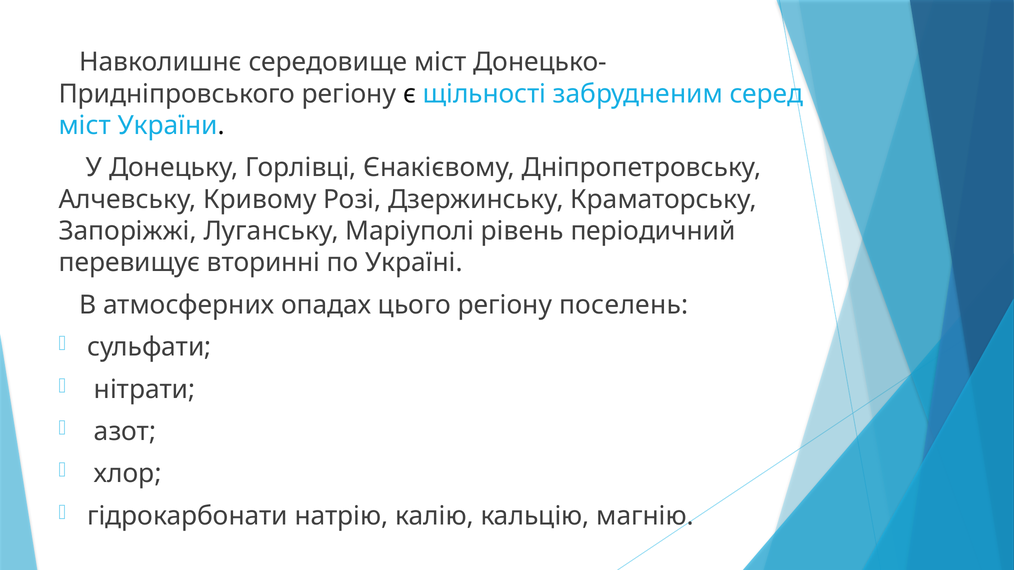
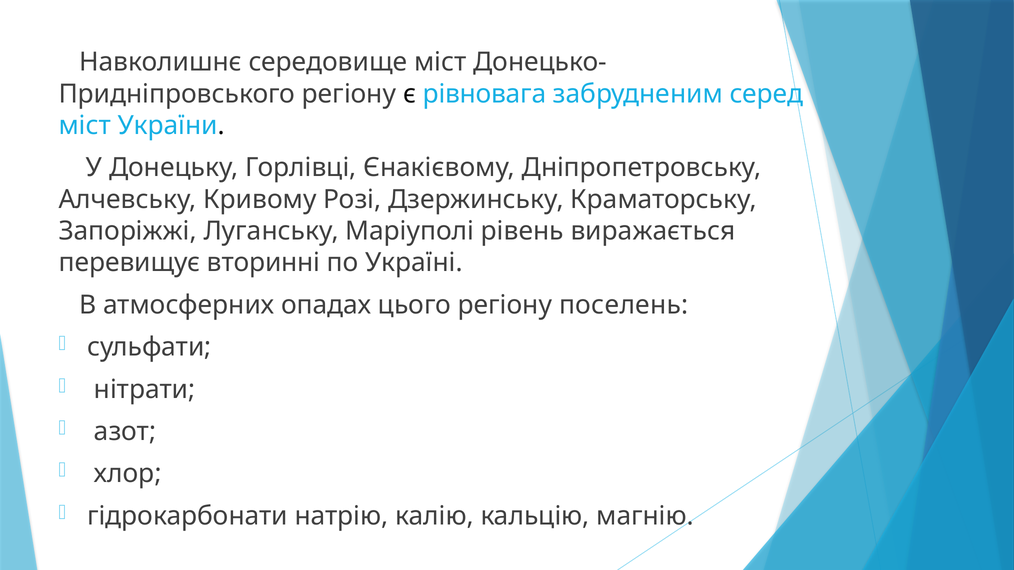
щільності: щільності -> рівновага
періодичний: періодичний -> виражається
